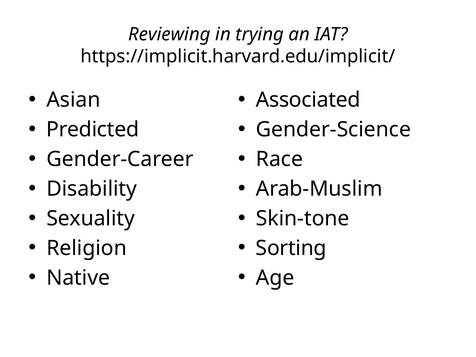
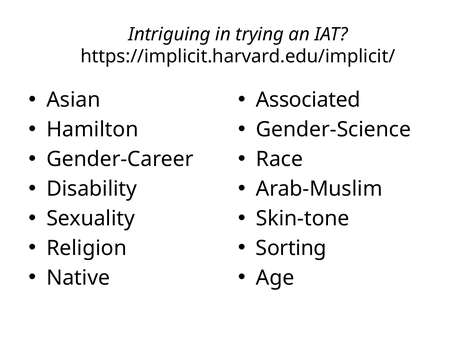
Reviewing: Reviewing -> Intriguing
Predicted: Predicted -> Hamilton
